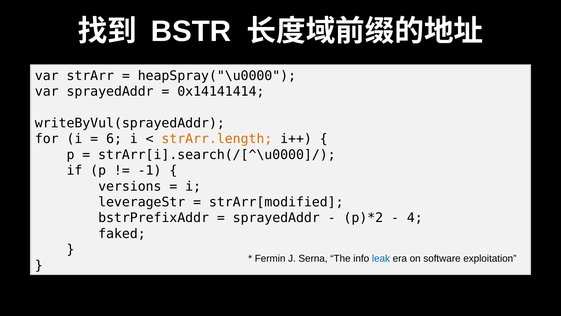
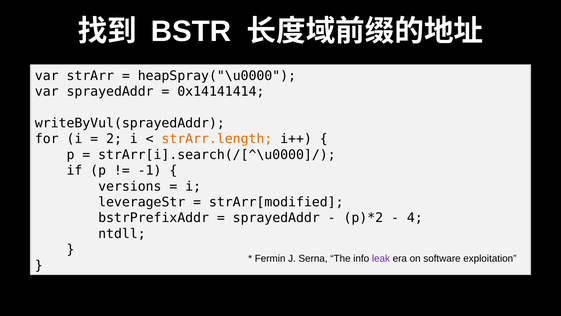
6: 6 -> 2
faked: faked -> ntdll
leak colour: blue -> purple
